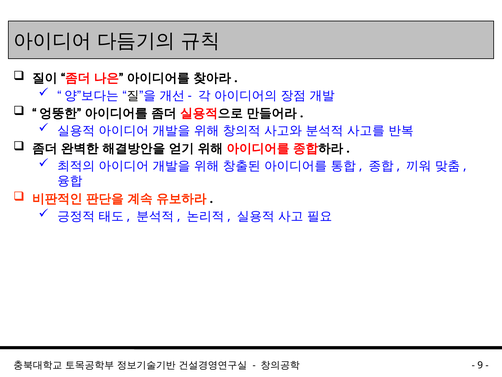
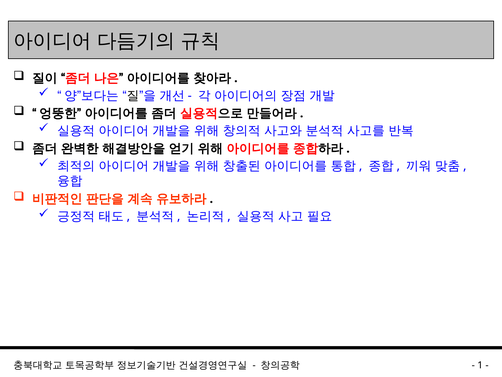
9: 9 -> 1
